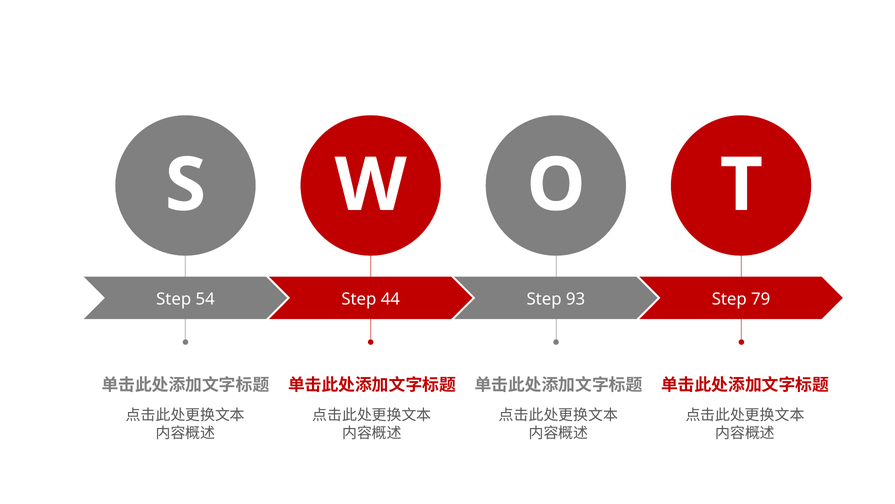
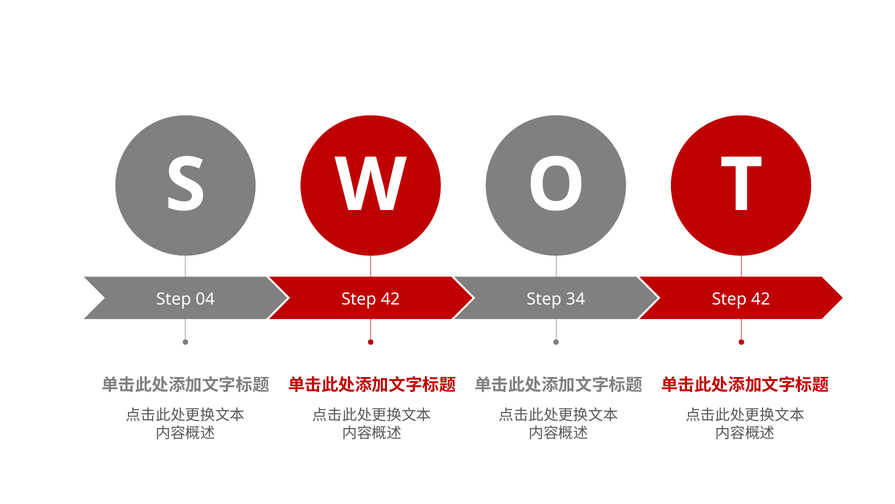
54: 54 -> 04
44 at (390, 299): 44 -> 42
93: 93 -> 34
79 at (761, 299): 79 -> 42
